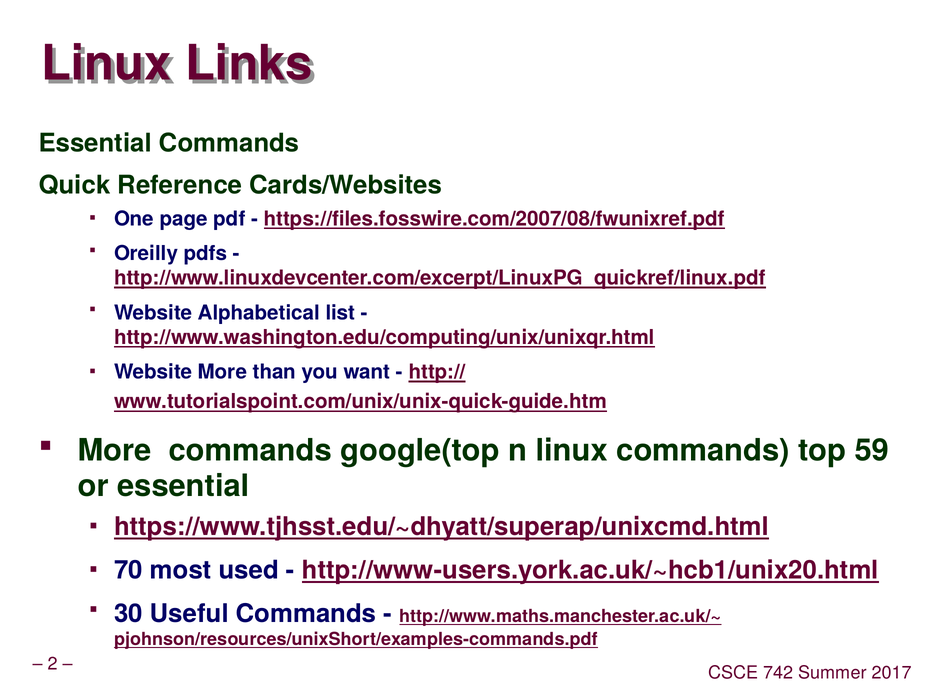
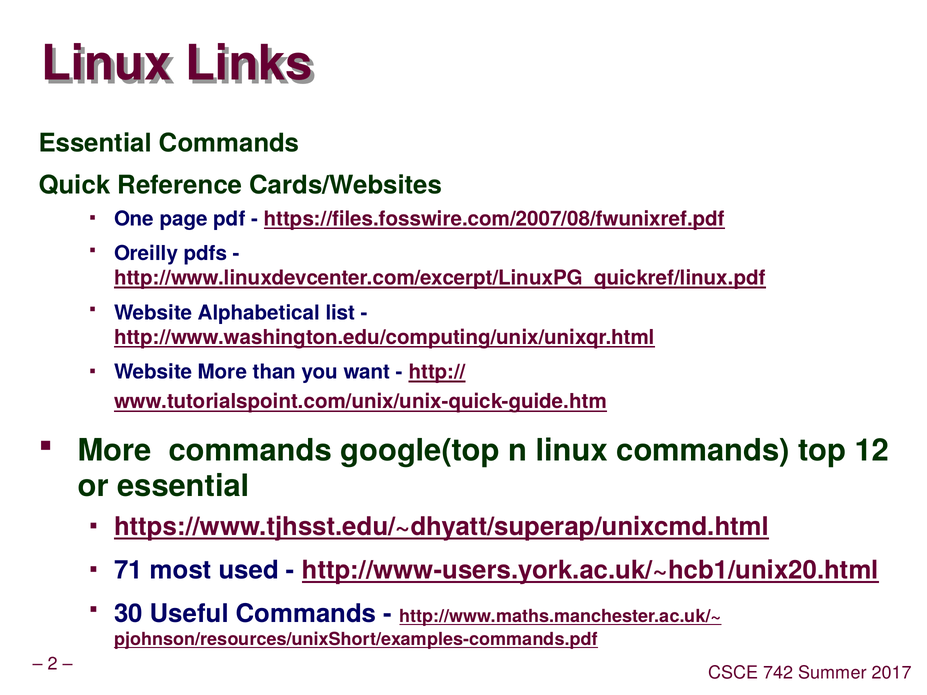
59: 59 -> 12
70: 70 -> 71
